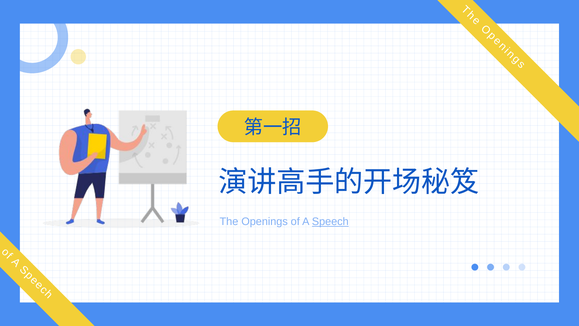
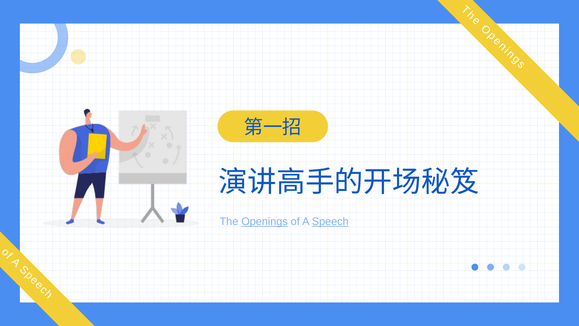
Openings underline: none -> present
